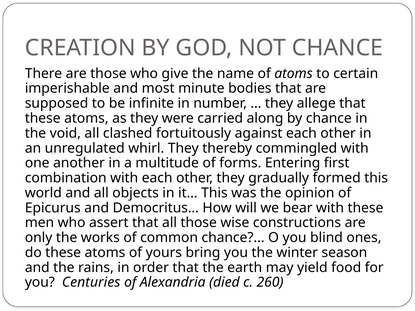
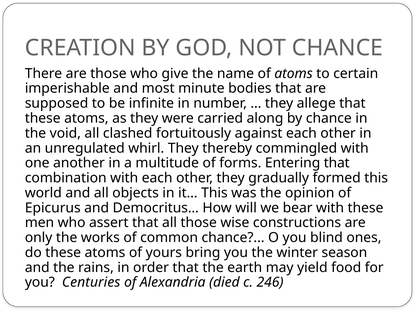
Entering first: first -> that
260: 260 -> 246
